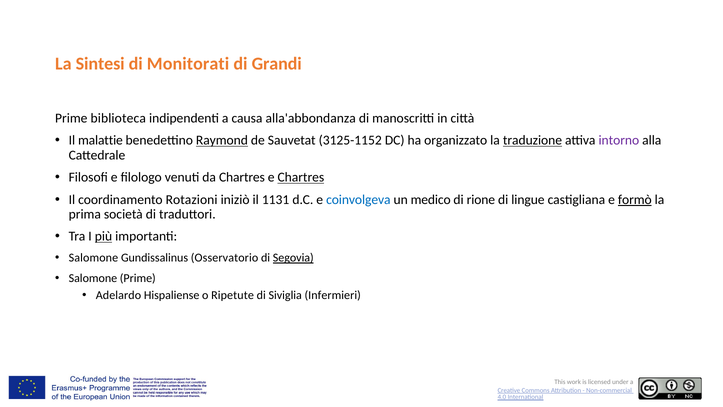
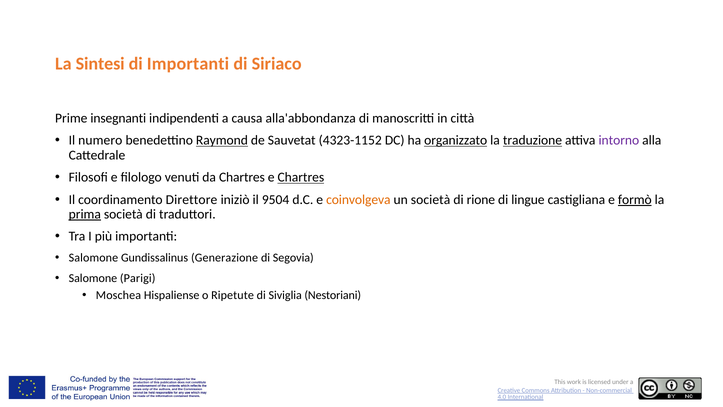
di Monitorati: Monitorati -> Importanti
Grandi: Grandi -> Siriaco
biblioteca: biblioteca -> insegnanti
malattie: malattie -> numero
3125-1152: 3125-1152 -> 4323-1152
organizzato underline: none -> present
Rotazioni: Rotazioni -> Direttore
1131: 1131 -> 9504
coinvolgeva colour: blue -> orange
un medico: medico -> società
prima underline: none -> present
più underline: present -> none
Osservatorio: Osservatorio -> Generazione
Segovia underline: present -> none
Salomone Prime: Prime -> Parigi
Adelardo: Adelardo -> Moschea
Infermieri: Infermieri -> Nestoriani
